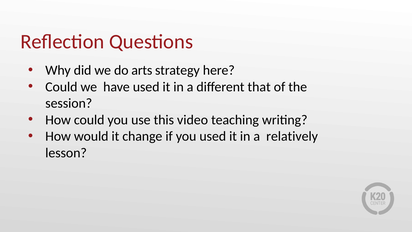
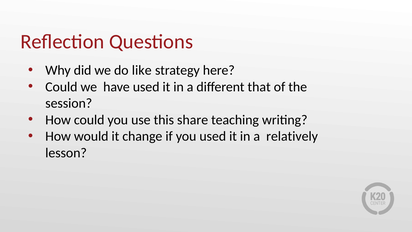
arts: arts -> like
video: video -> share
